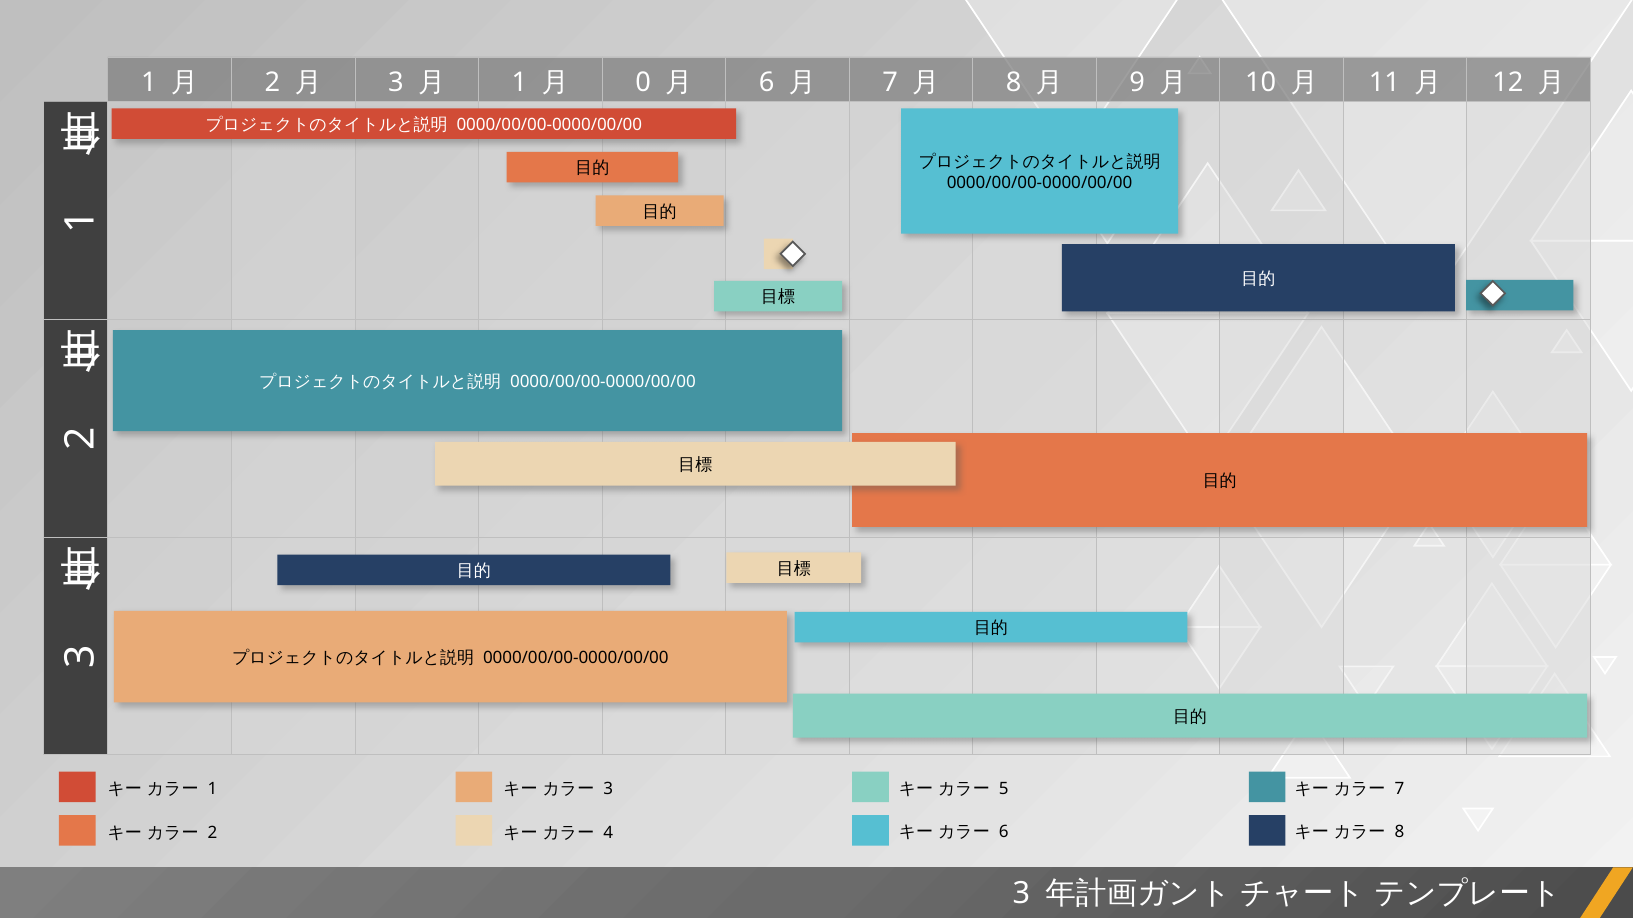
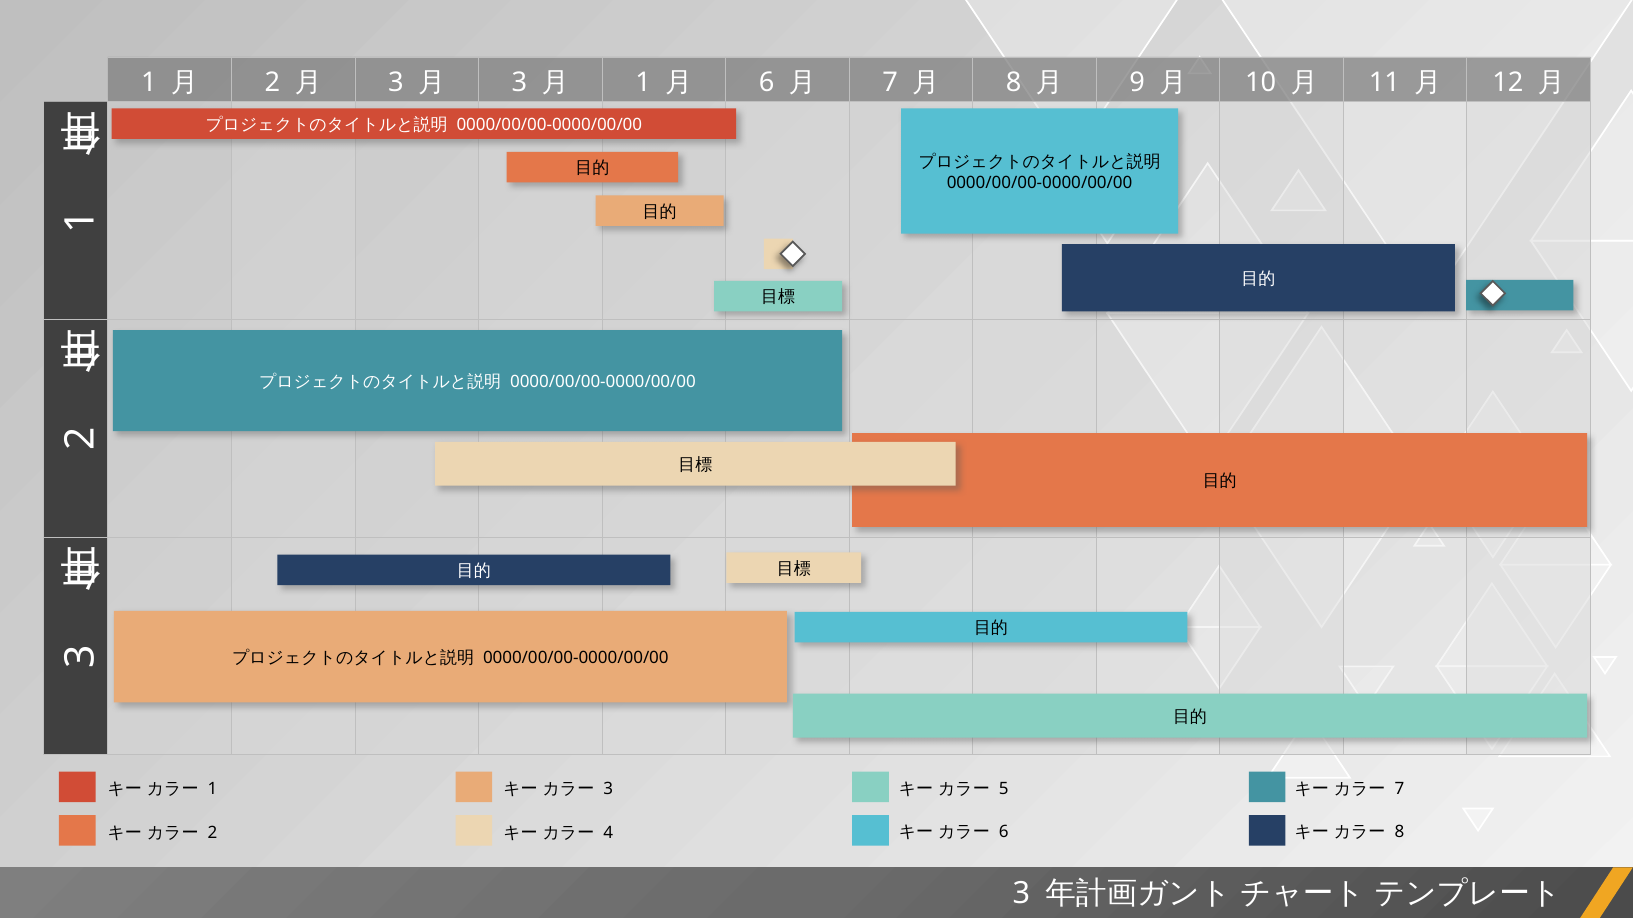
1 at (520, 83): 1 -> 3
0 at (643, 83): 0 -> 1
